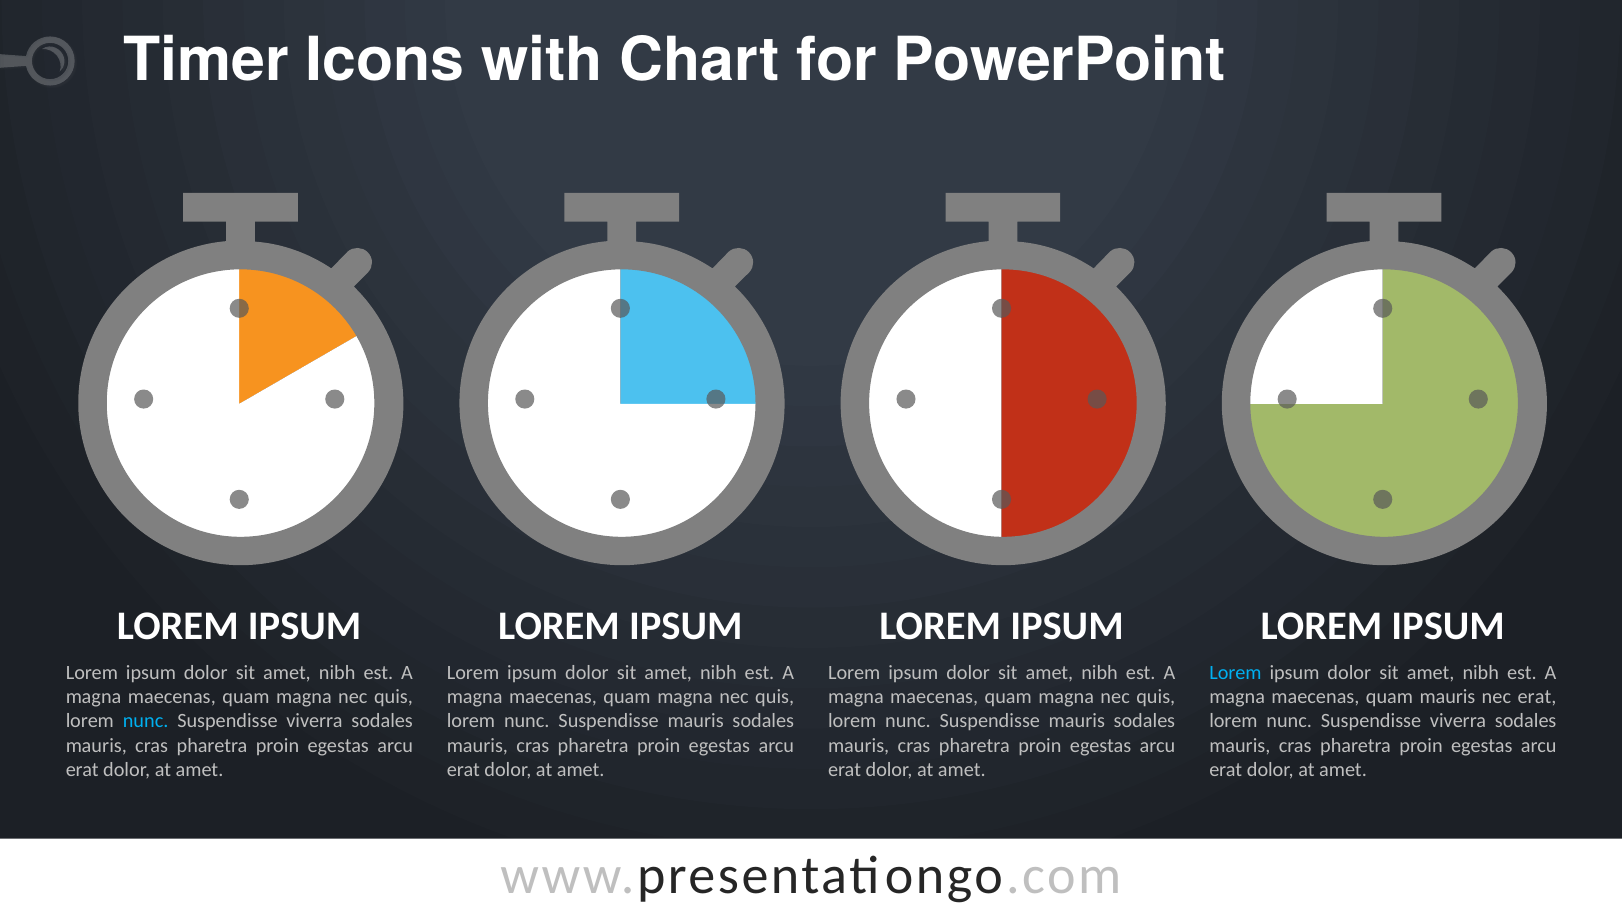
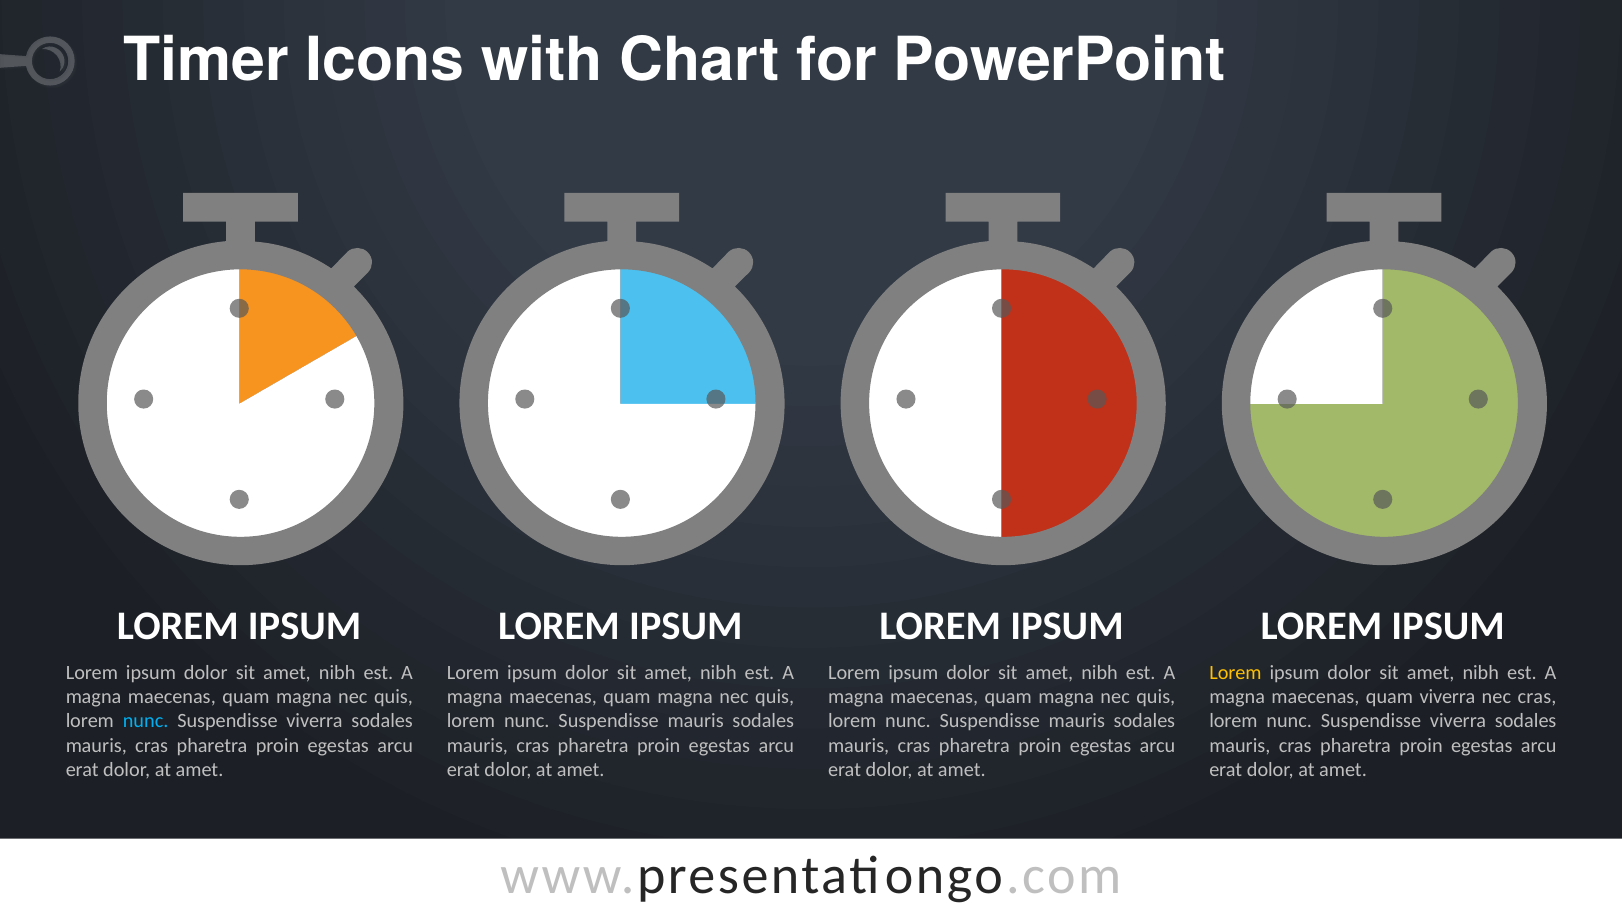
Lorem at (1235, 673) colour: light blue -> yellow
quam mauris: mauris -> viverra
nec erat: erat -> cras
